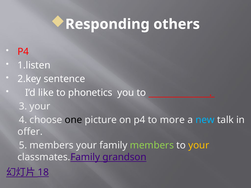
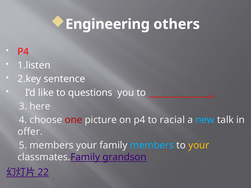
Responding: Responding -> Engineering
phonetics: phonetics -> questions
3 your: your -> here
one colour: black -> red
more: more -> racial
members at (152, 145) colour: light green -> light blue
18: 18 -> 22
